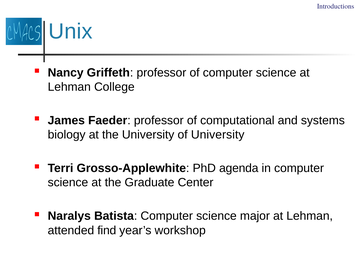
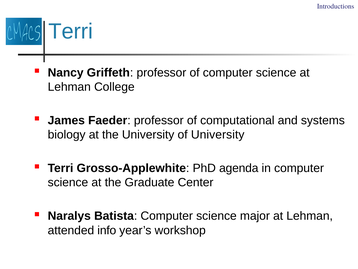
Unix at (71, 31): Unix -> Terri
find: find -> info
